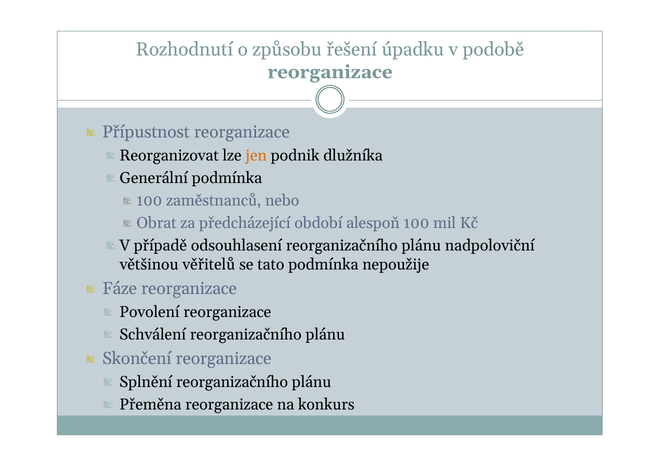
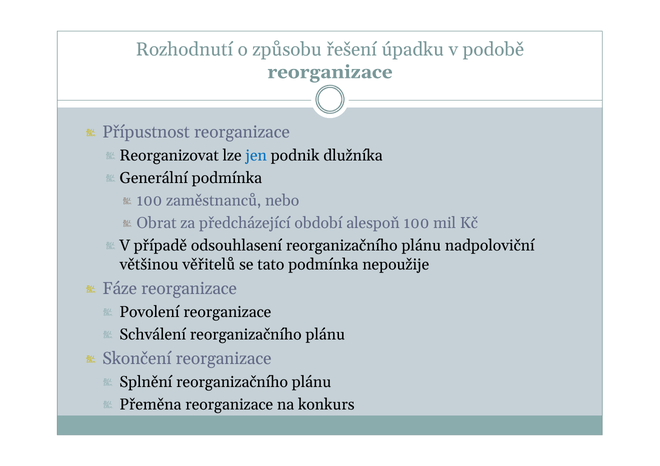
jen colour: orange -> blue
